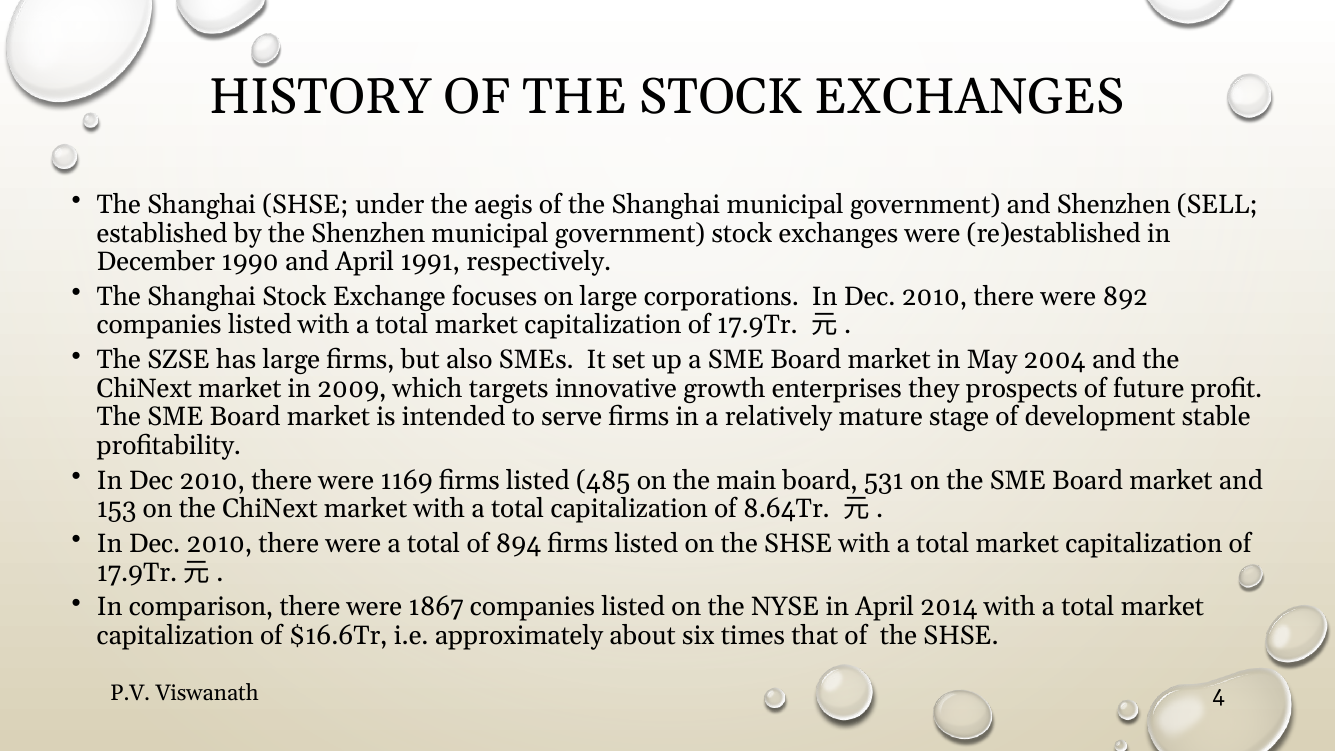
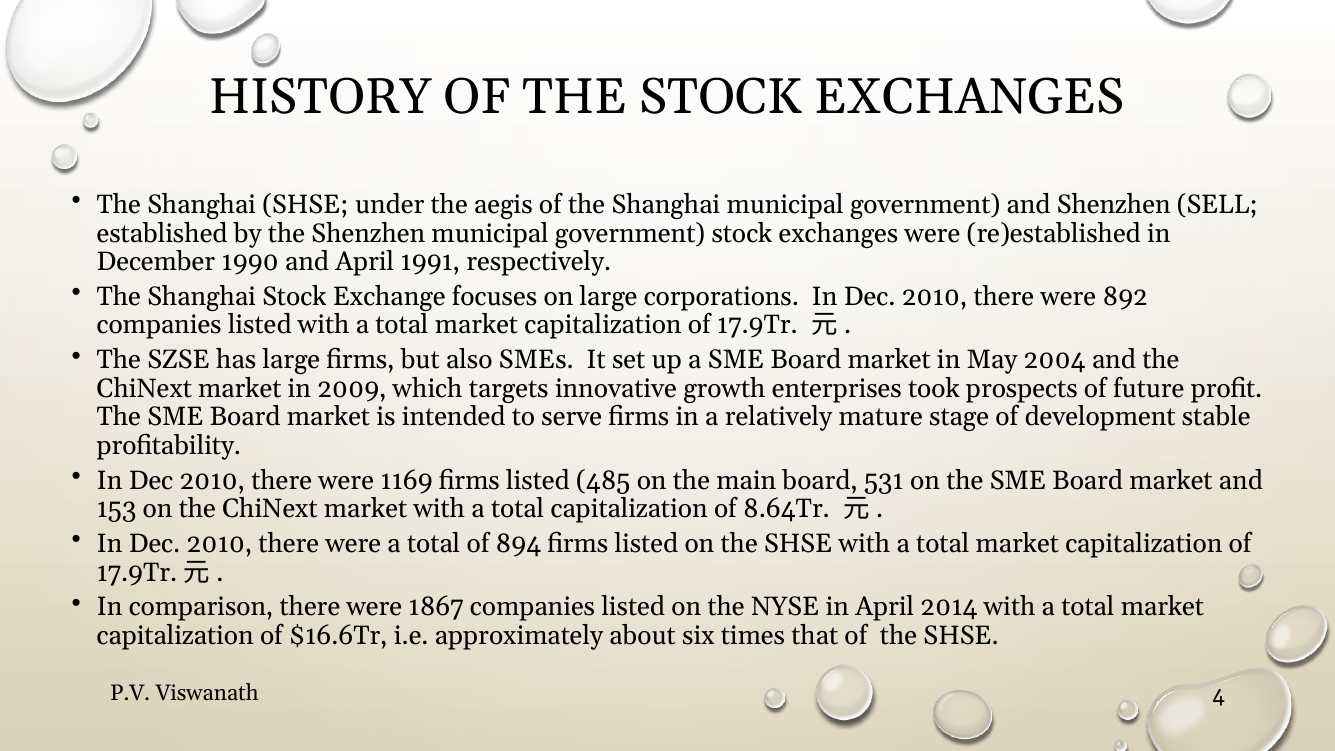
they: they -> took
